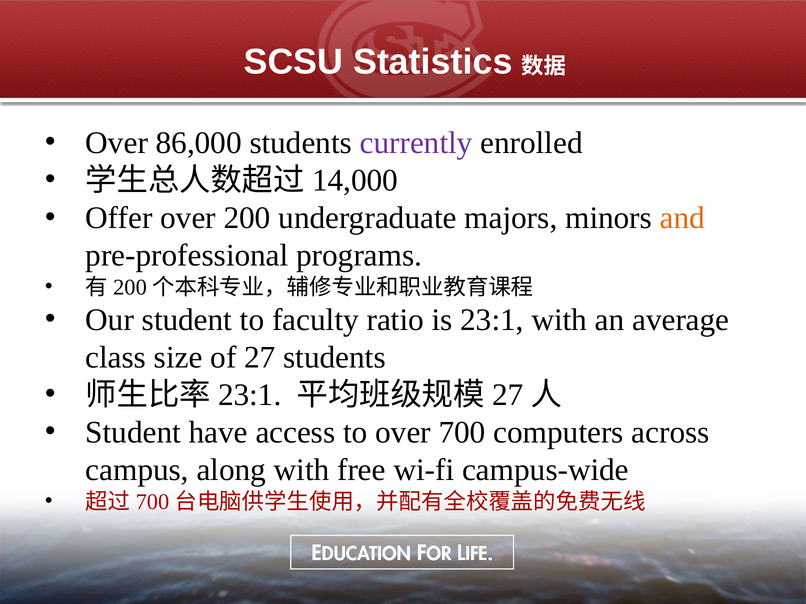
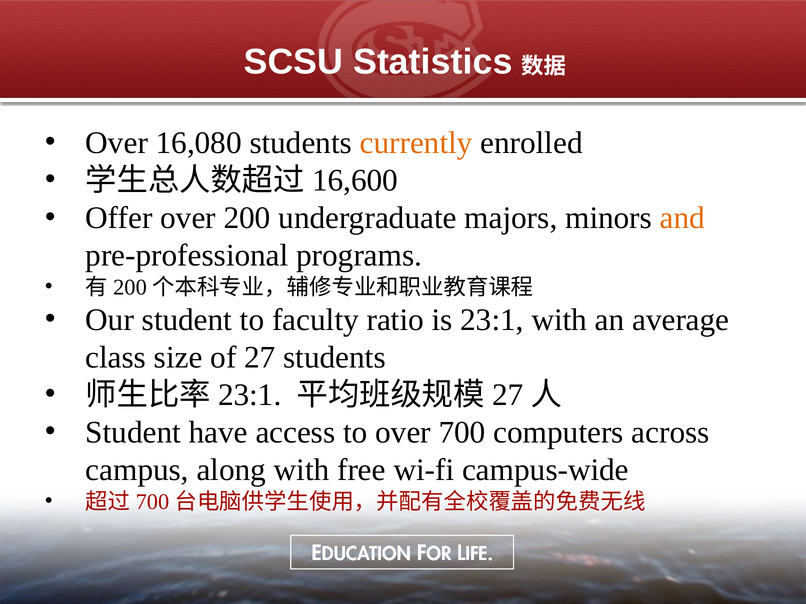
86,000: 86,000 -> 16,080
currently colour: purple -> orange
14,000: 14,000 -> 16,600
